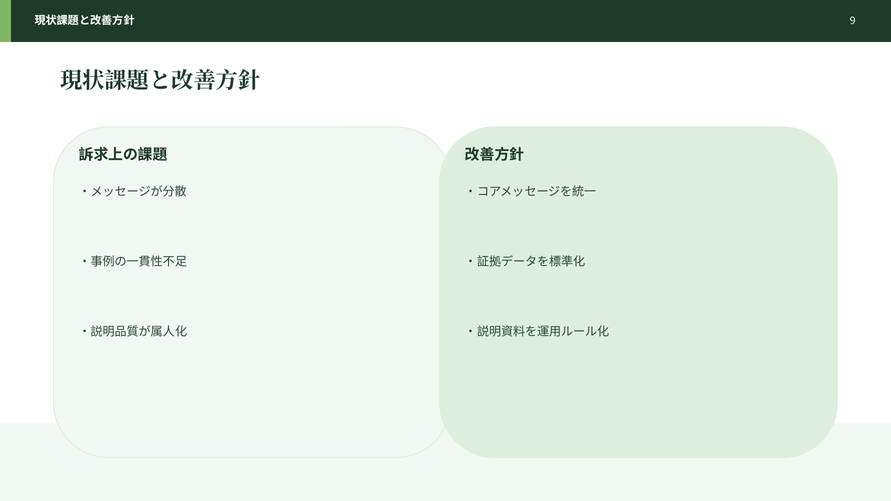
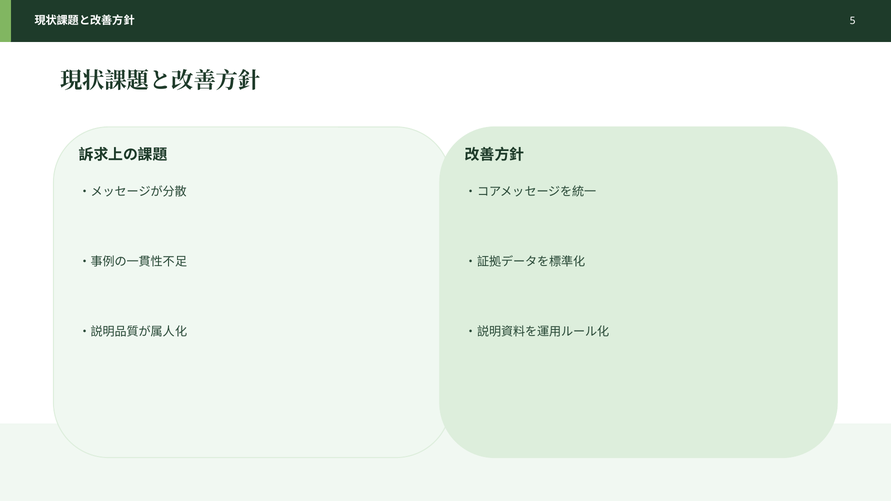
9: 9 -> 5
